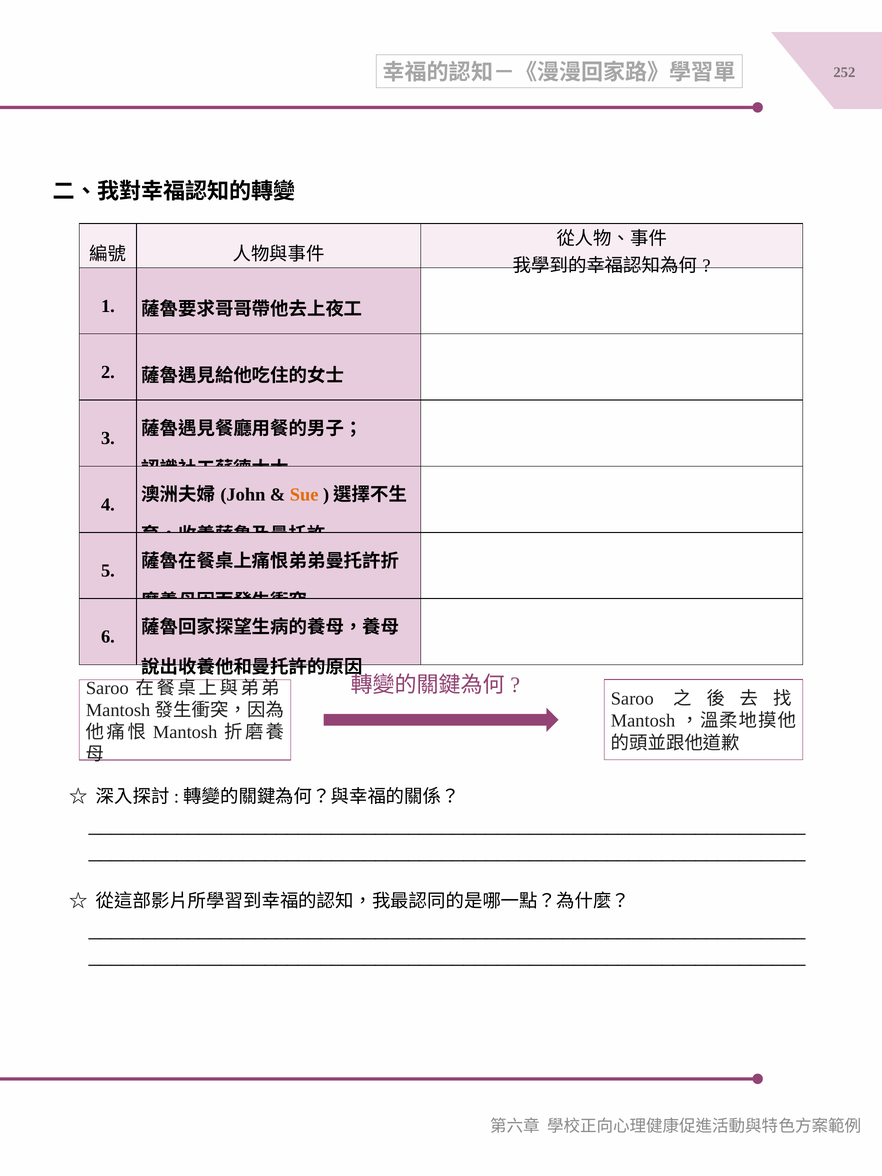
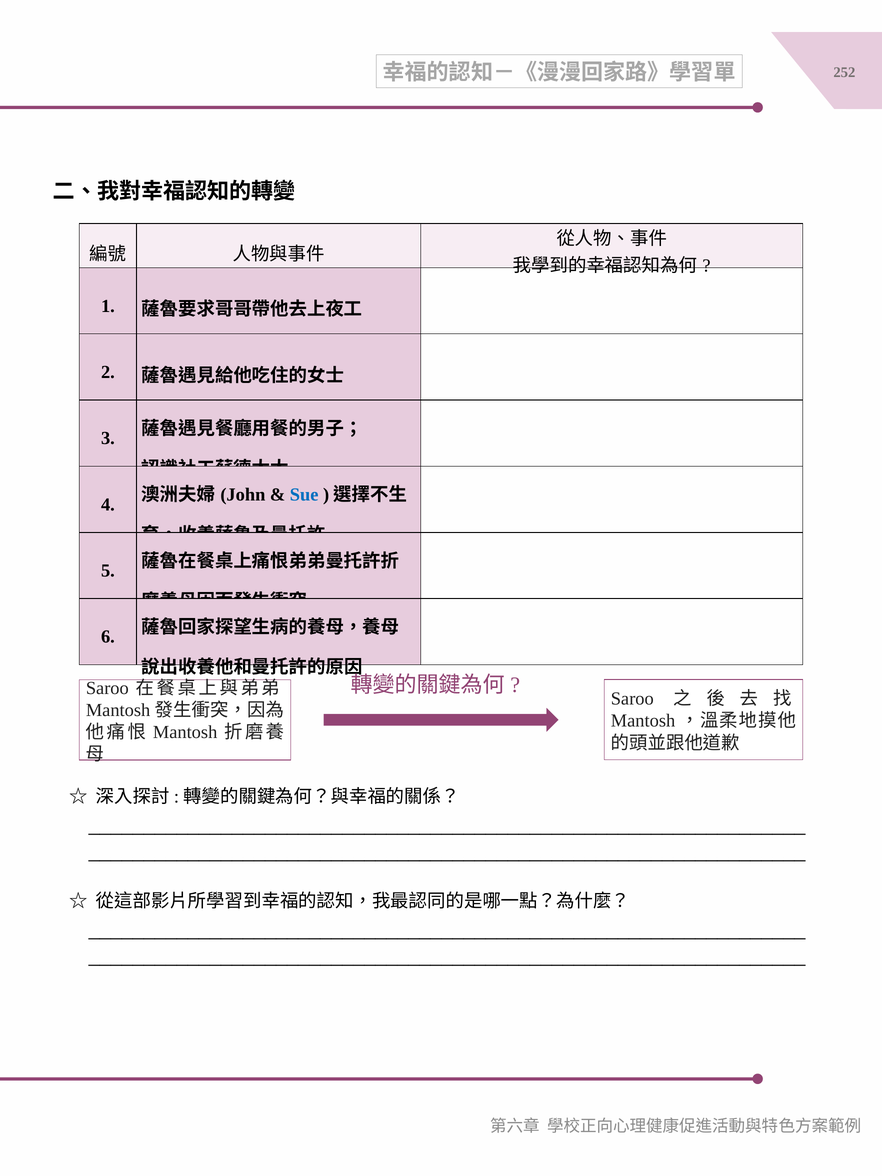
Sue colour: orange -> blue
